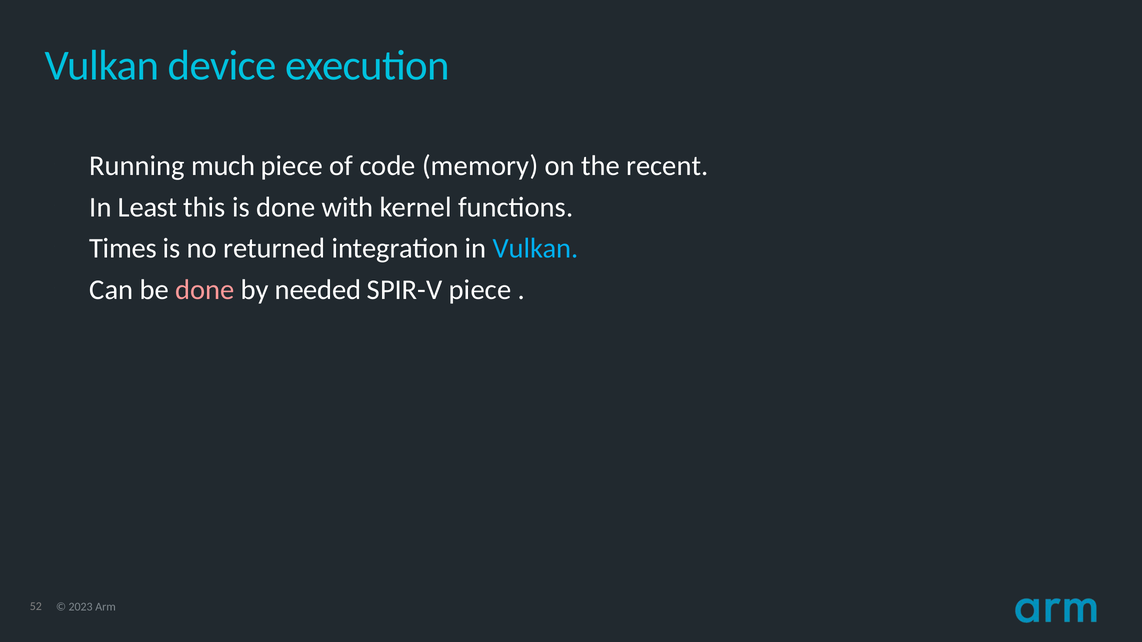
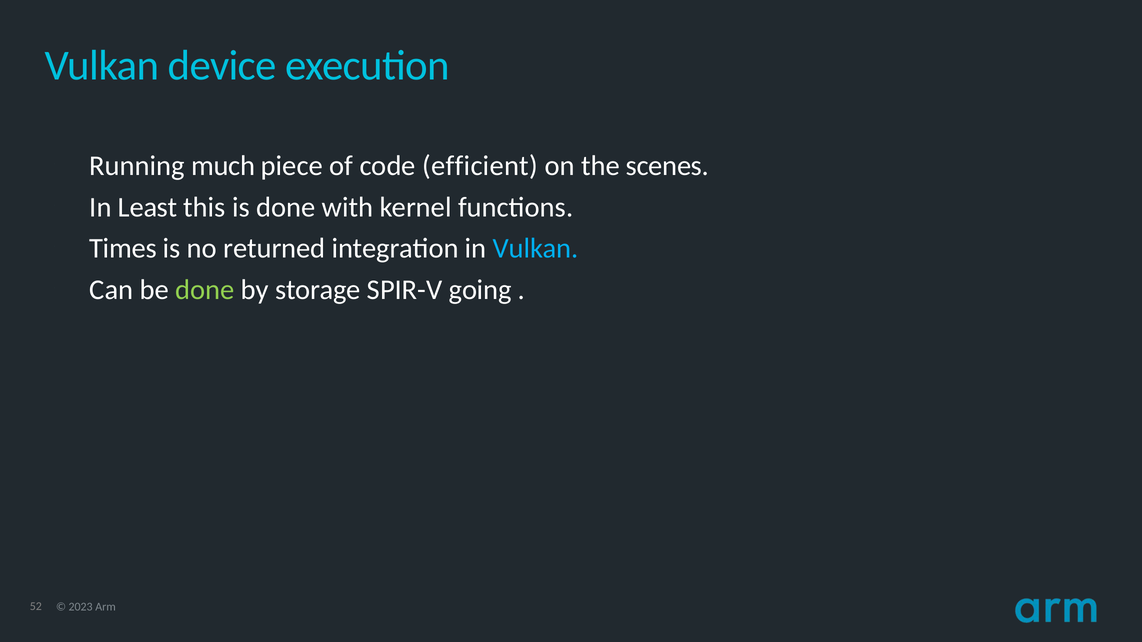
memory: memory -> efficient
recent: recent -> scenes
done at (205, 290) colour: pink -> light green
needed: needed -> storage
SPIR-V piece: piece -> going
